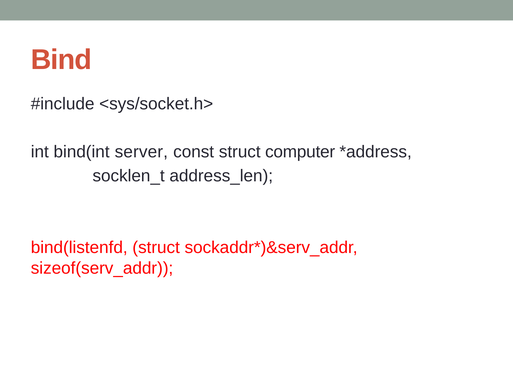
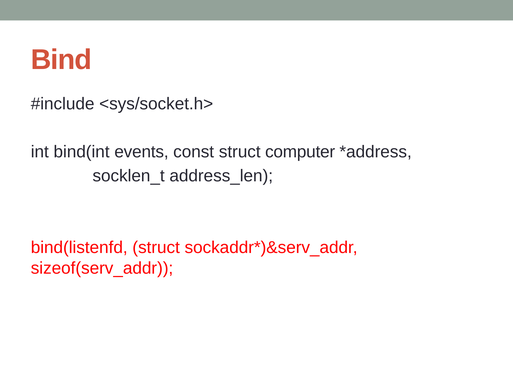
server: server -> events
